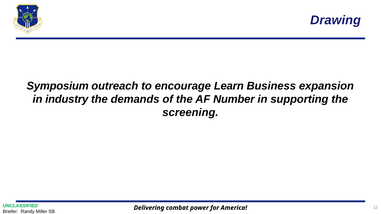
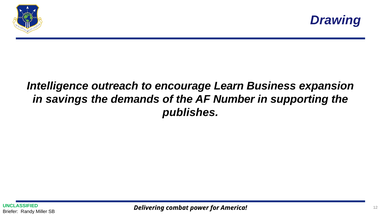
Symposium: Symposium -> Intelligence
industry: industry -> savings
screening: screening -> publishes
